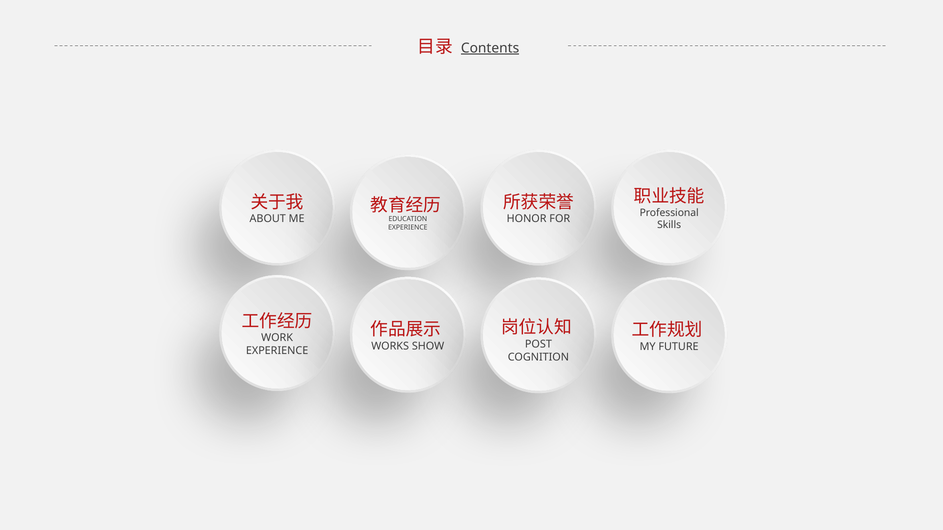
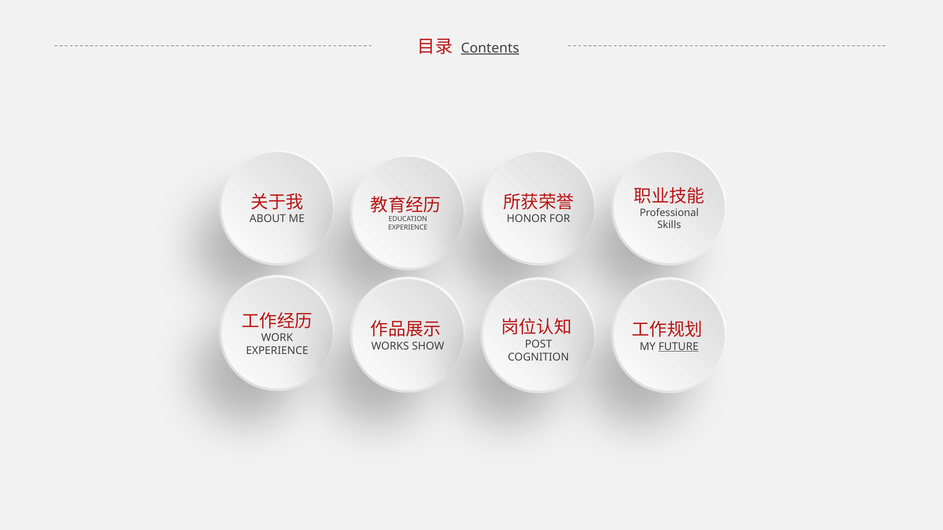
FUTURE underline: none -> present
